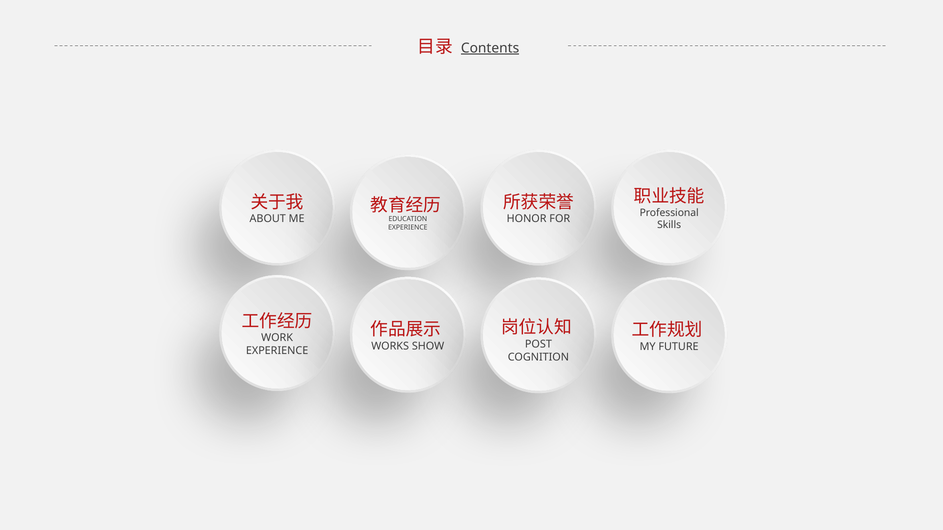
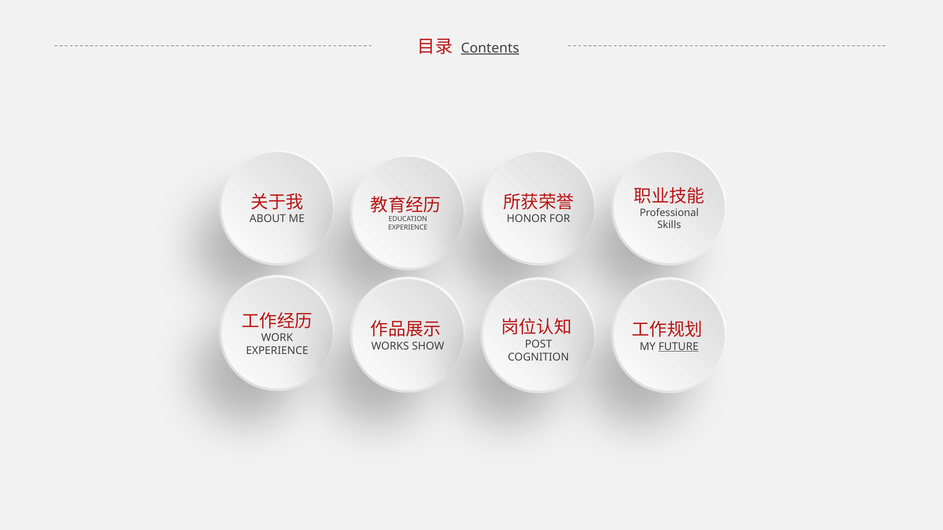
FUTURE underline: none -> present
